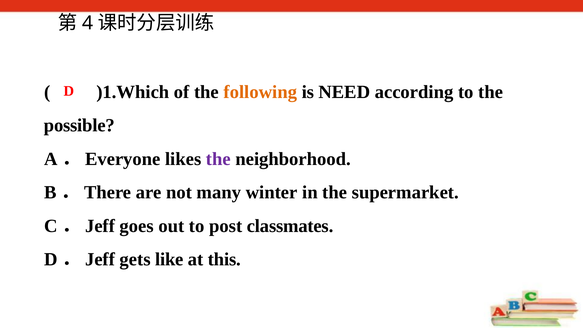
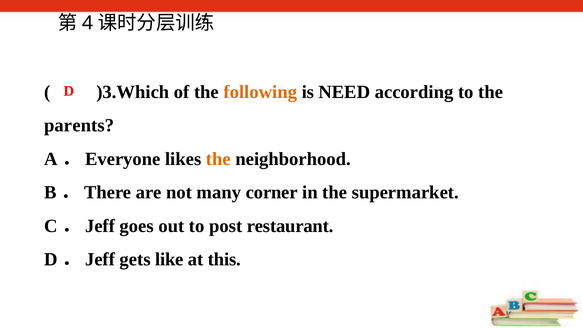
)1.Which: )1.Which -> )3.Which
possible: possible -> parents
the at (218, 159) colour: purple -> orange
winter: winter -> corner
classmates: classmates -> restaurant
